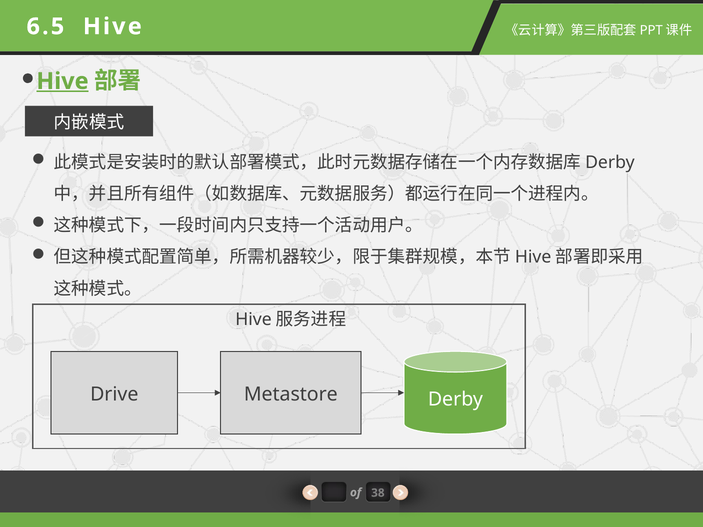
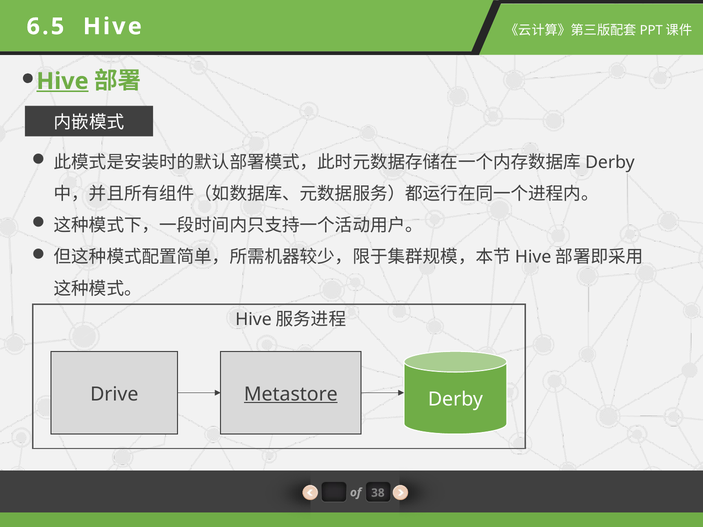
Metastore underline: none -> present
